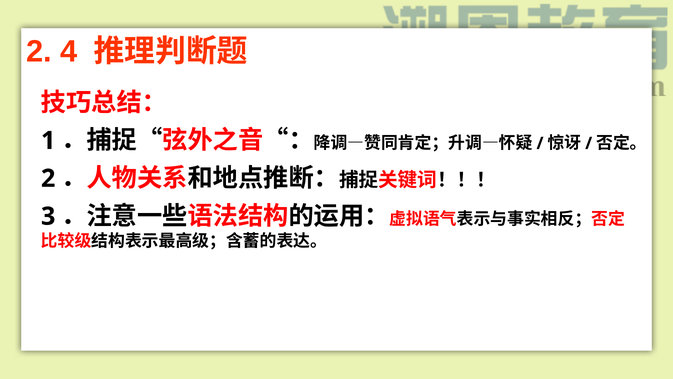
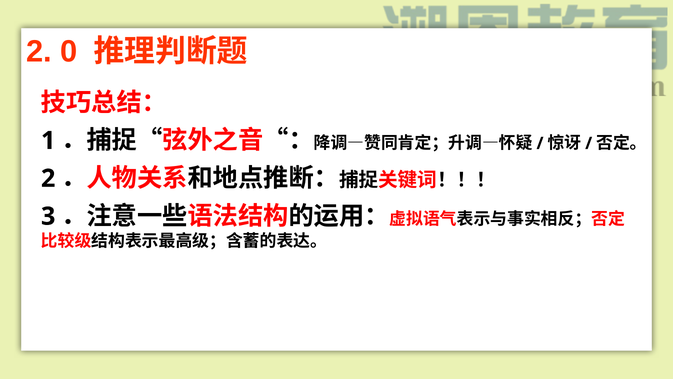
4: 4 -> 0
